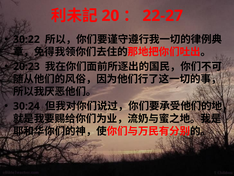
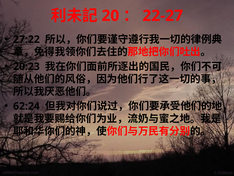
30:22: 30:22 -> 27:22
30:24: 30:24 -> 62:24
